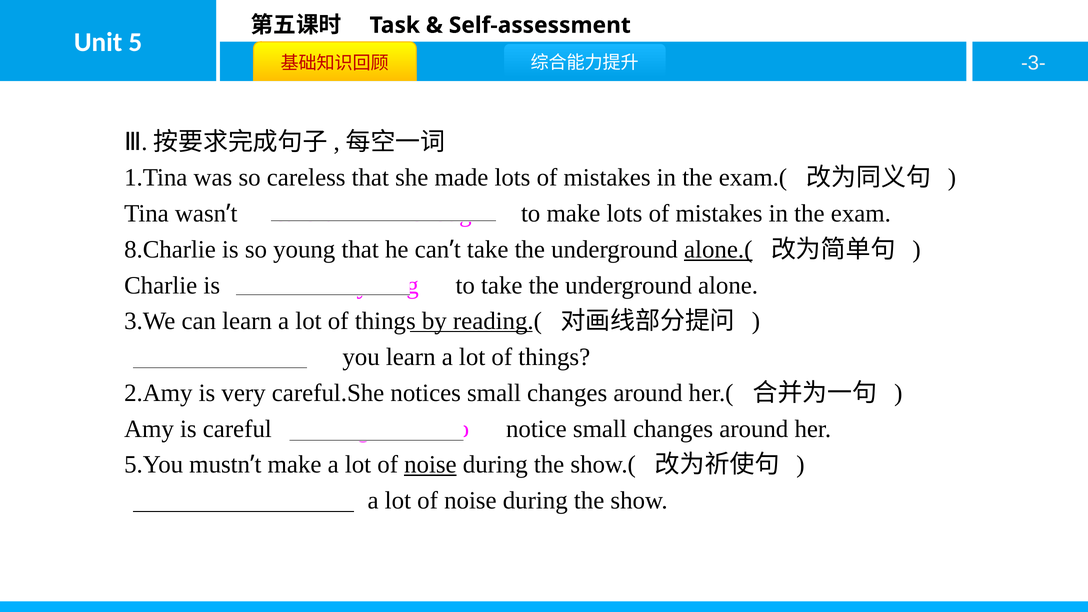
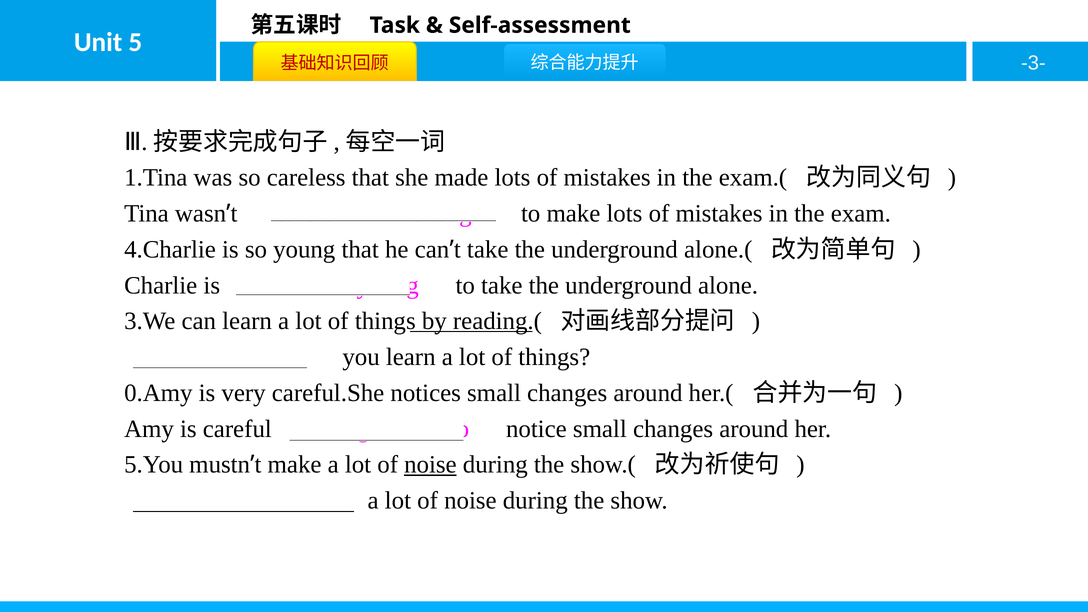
8.Charlie: 8.Charlie -> 4.Charlie
alone.( underline: present -> none
2.Amy: 2.Amy -> 0.Amy
